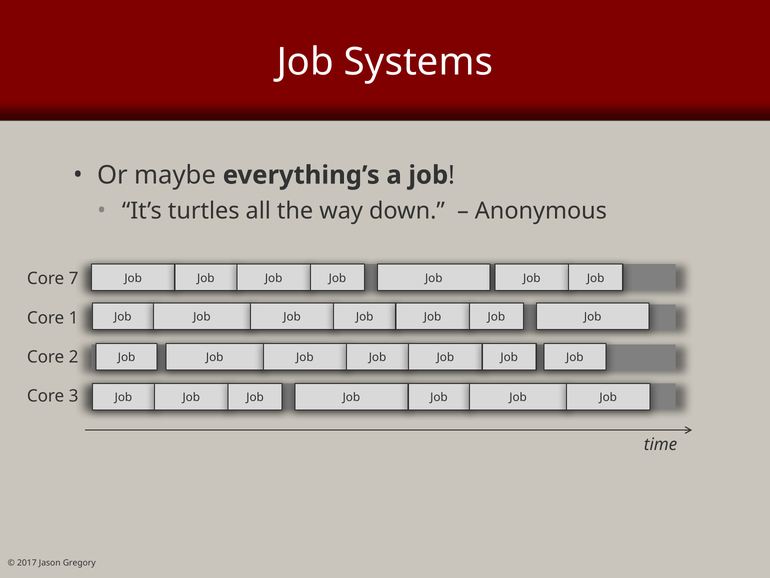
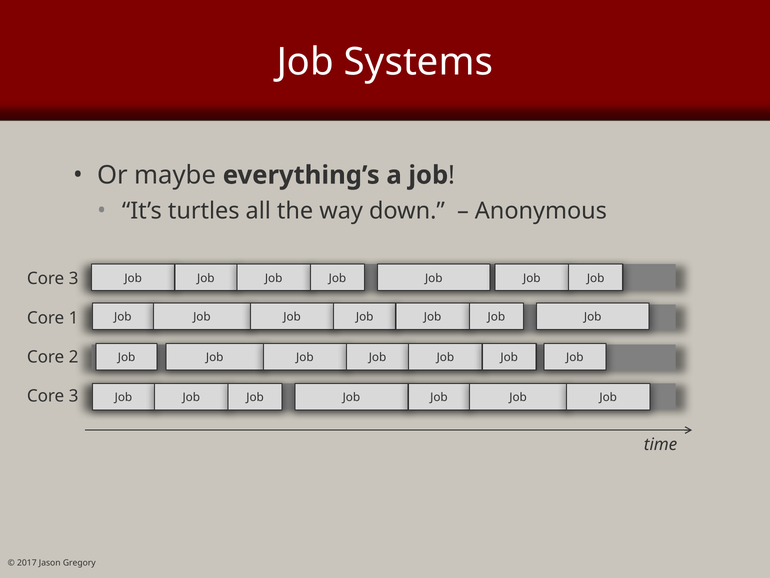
7 at (74, 279): 7 -> 3
